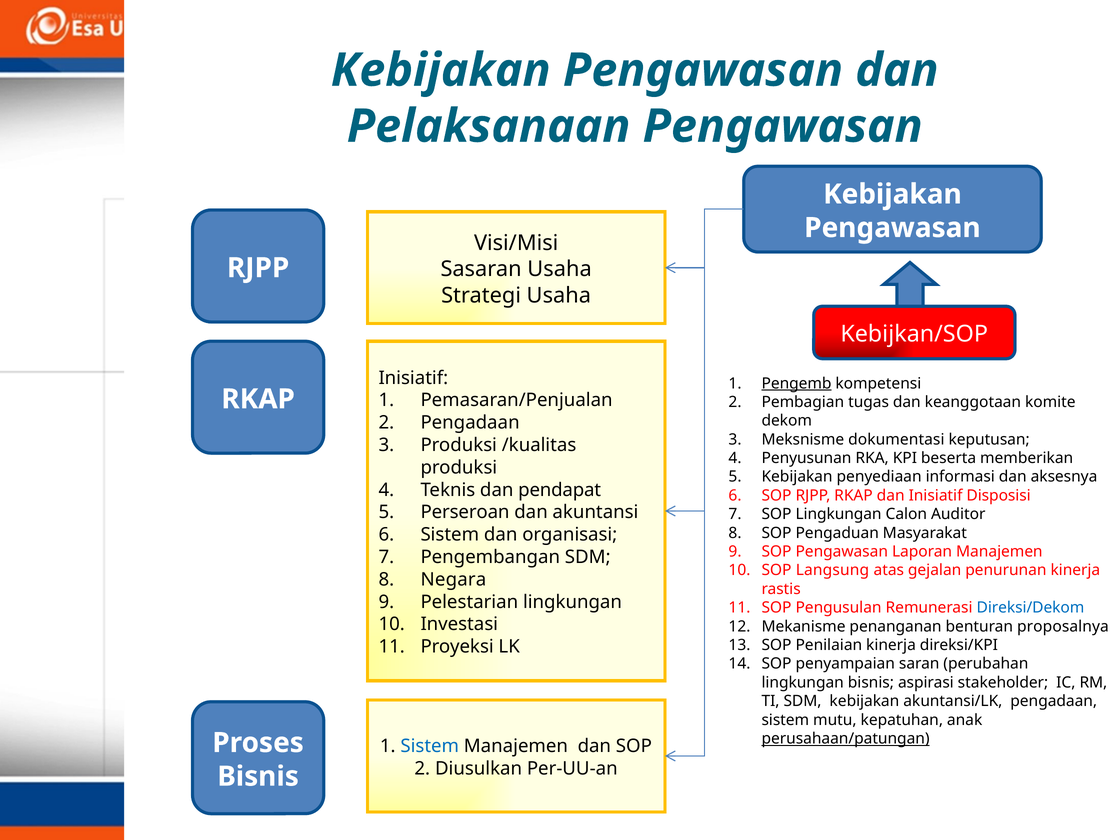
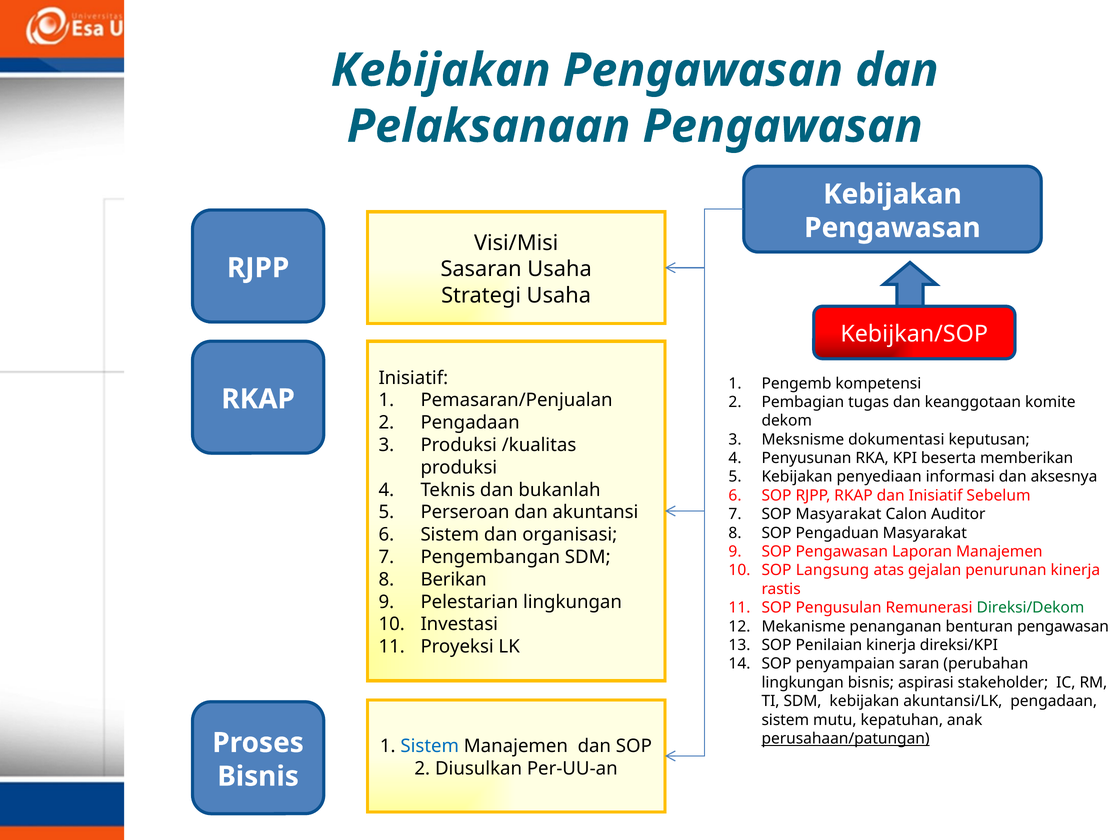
Pengemb underline: present -> none
pendapat: pendapat -> bukanlah
Disposisi: Disposisi -> Sebelum
SOP Lingkungan: Lingkungan -> Masyarakat
Negara: Negara -> Berikan
Direksi/Dekom colour: blue -> green
benturan proposalnya: proposalnya -> pengawasan
